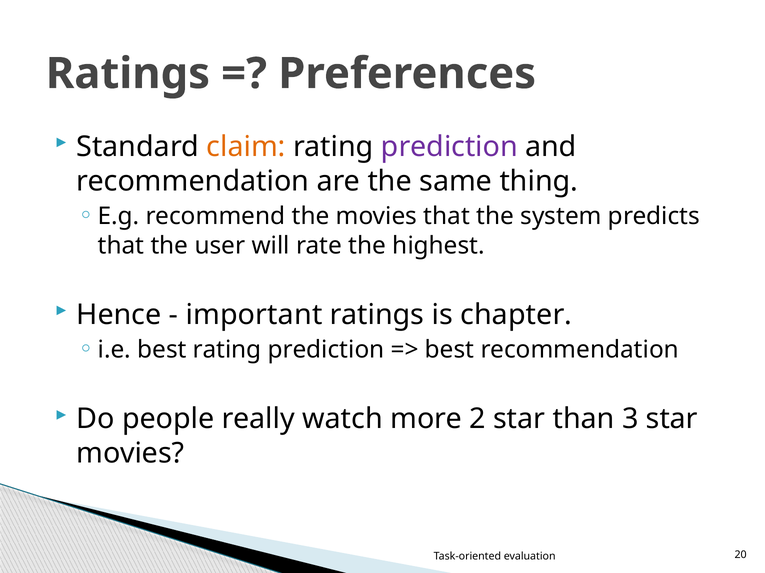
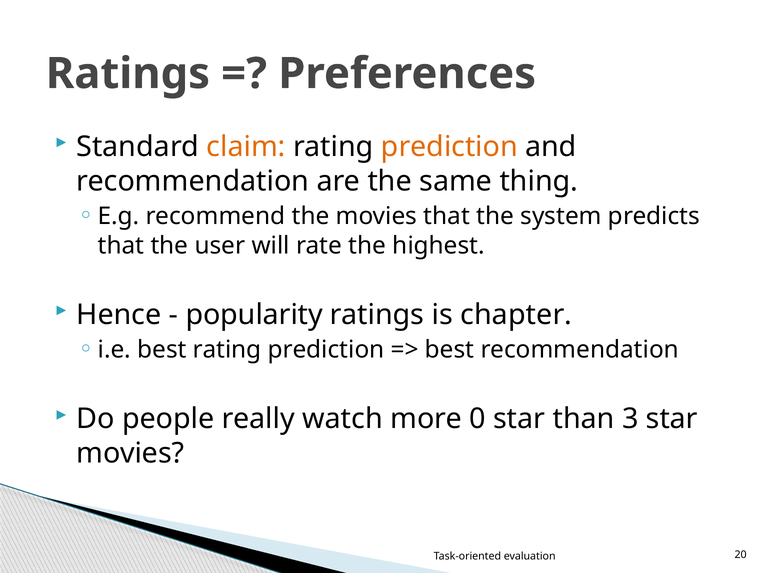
prediction at (449, 147) colour: purple -> orange
important: important -> popularity
2: 2 -> 0
